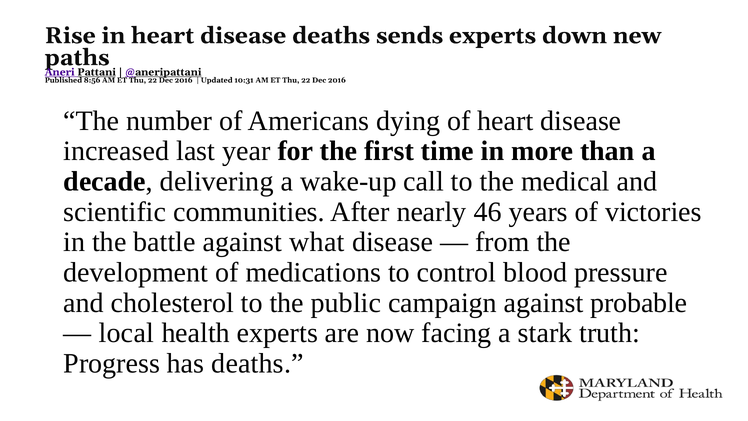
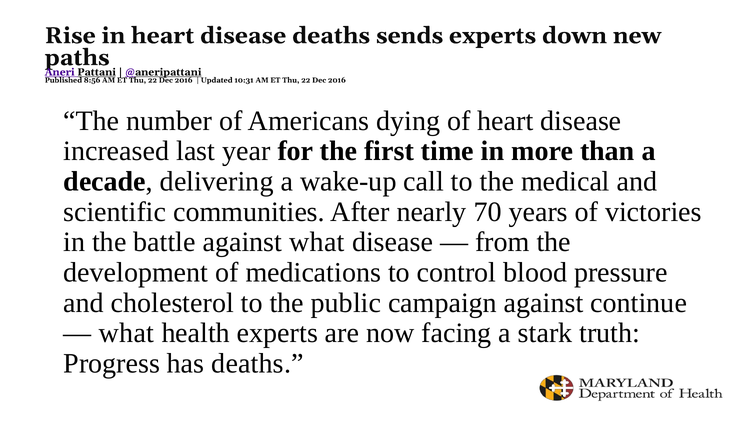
46: 46 -> 70
probable: probable -> continue
local at (126, 333): local -> what
